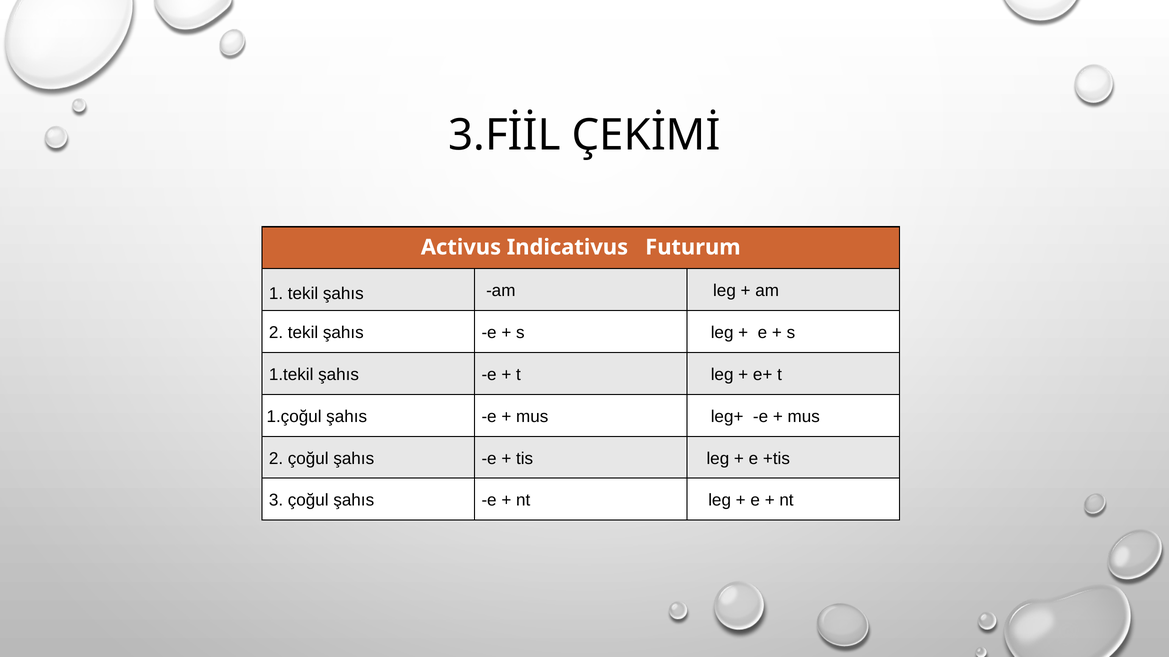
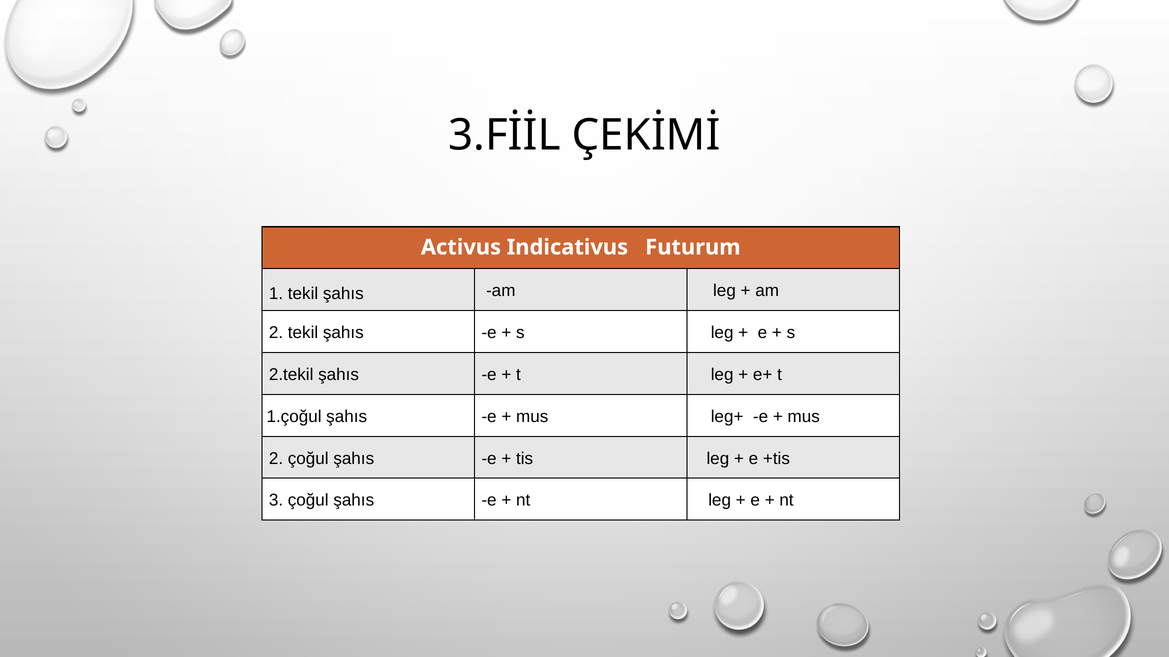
1.tekil: 1.tekil -> 2.tekil
